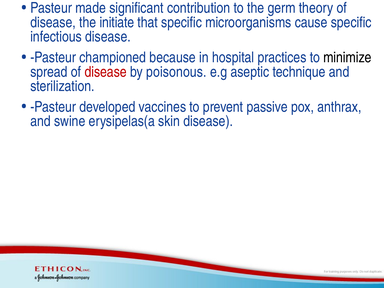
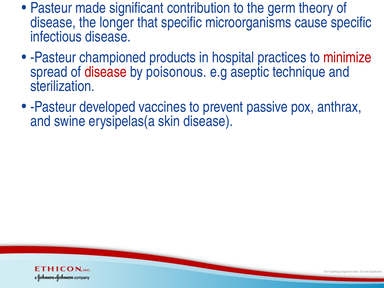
initiate: initiate -> longer
because: because -> products
minimize colour: black -> red
